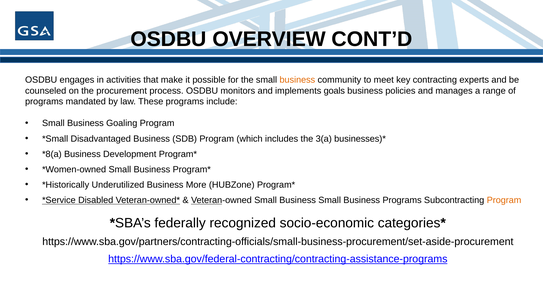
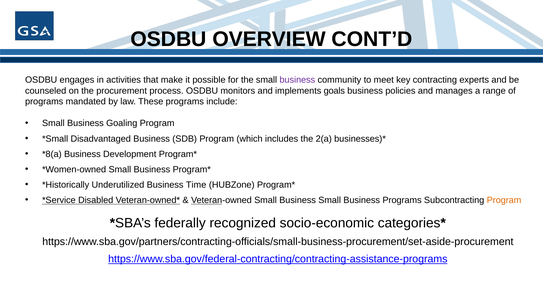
business at (297, 80) colour: orange -> purple
3(a: 3(a -> 2(a
More: More -> Time
